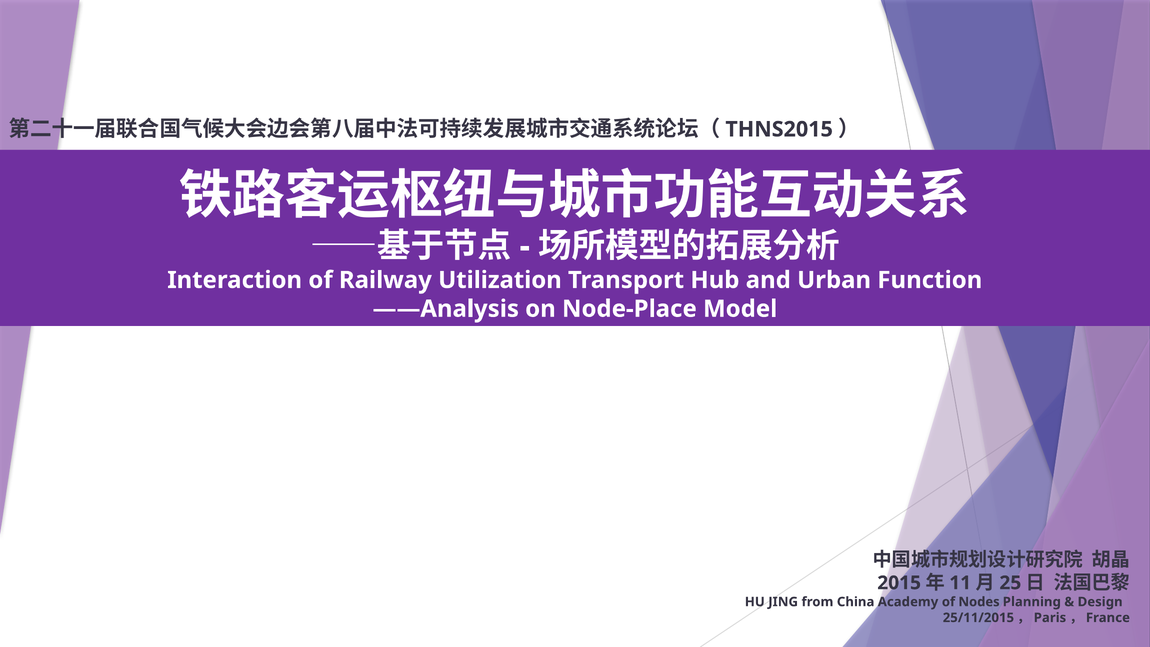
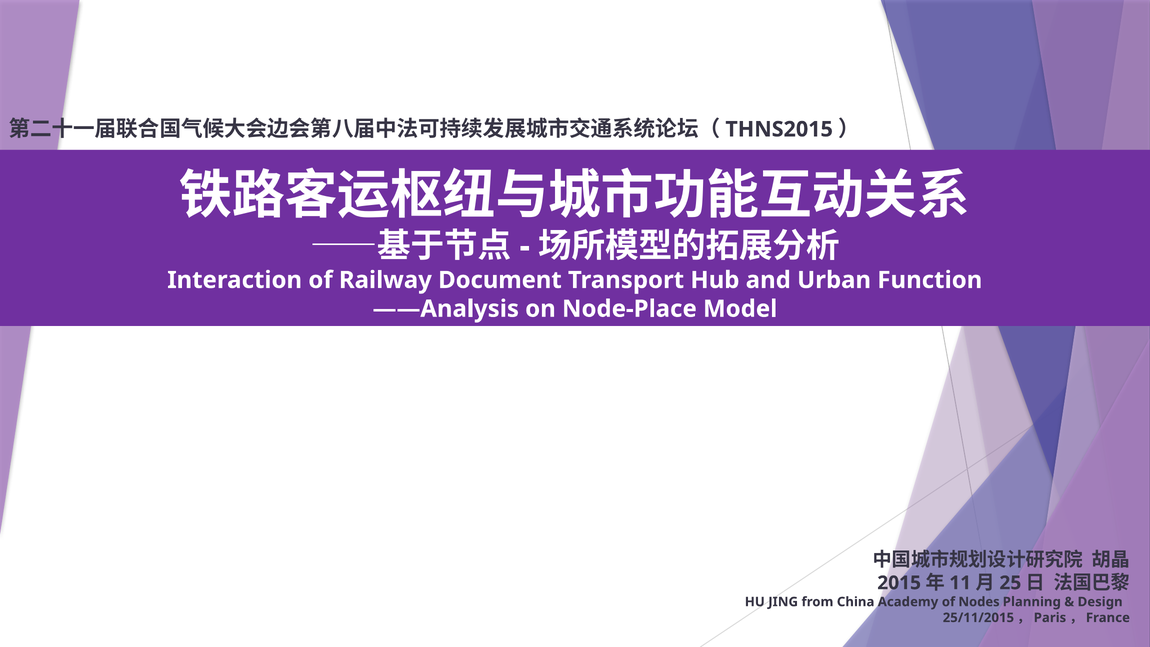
Utilization: Utilization -> Document
